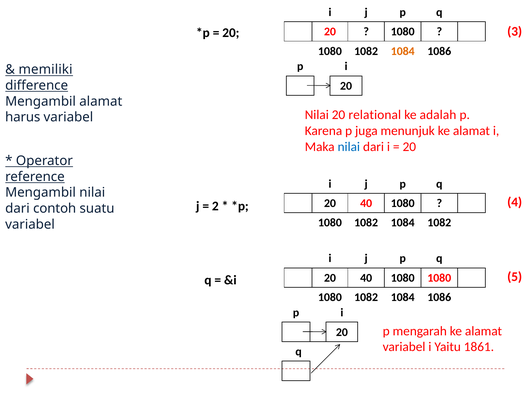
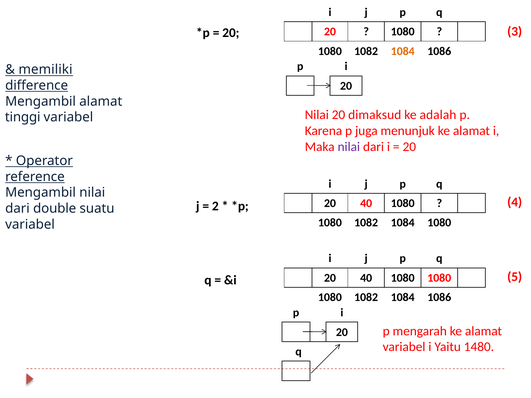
relational: relational -> dimaksud
harus: harus -> tinggi
nilai at (349, 147) colour: blue -> purple
contoh: contoh -> double
1084 1082: 1082 -> 1080
1861: 1861 -> 1480
